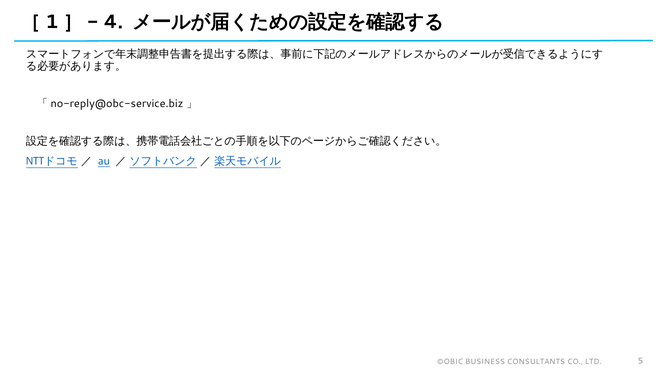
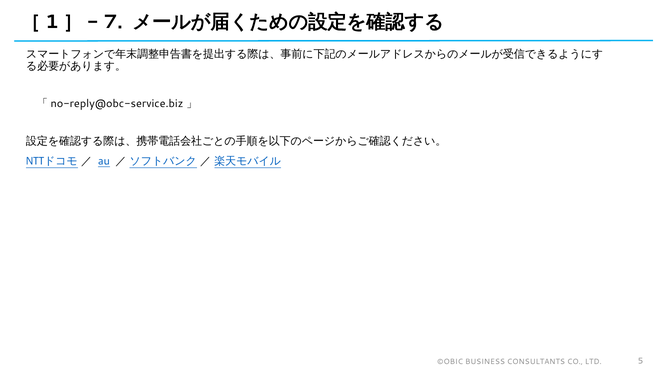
4: 4 -> 7
